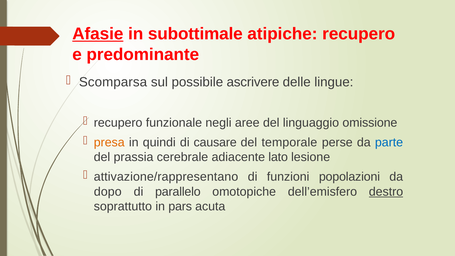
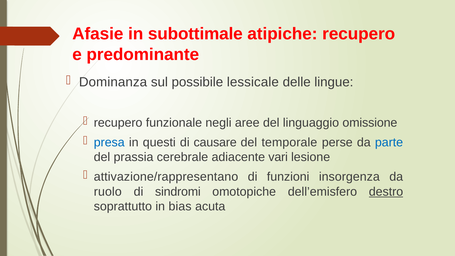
Afasie underline: present -> none
Scomparsa: Scomparsa -> Dominanza
ascrivere: ascrivere -> lessicale
presa colour: orange -> blue
quindi: quindi -> questi
lato: lato -> vari
popolazioni: popolazioni -> insorgenza
dopo: dopo -> ruolo
parallelo: parallelo -> sindromi
pars: pars -> bias
